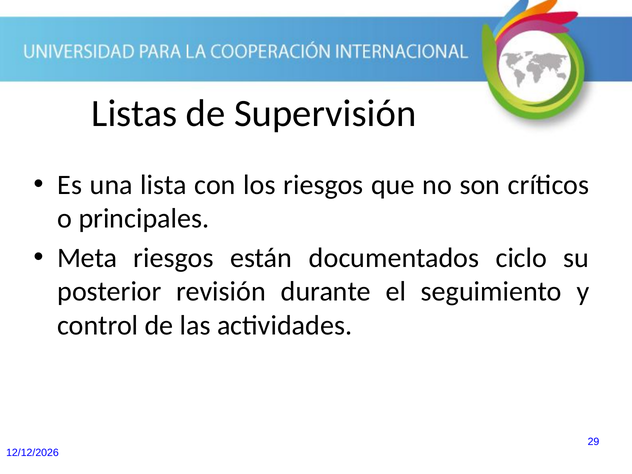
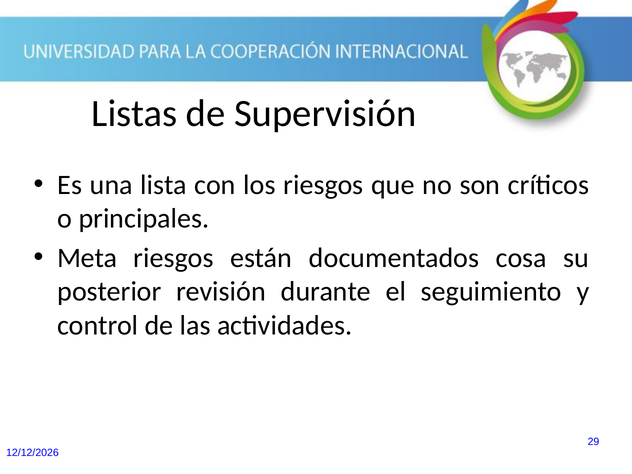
ciclo: ciclo -> cosa
